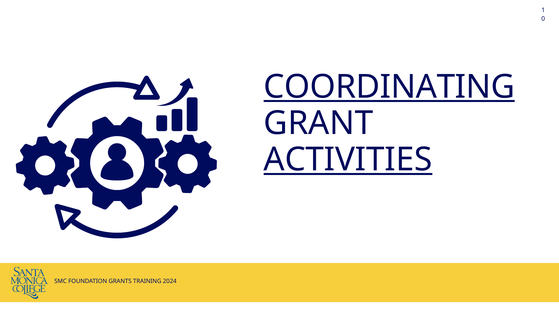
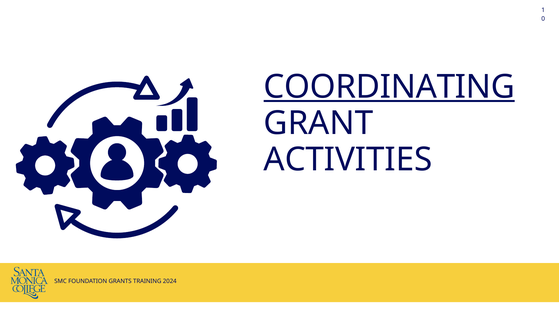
ACTIVITIES underline: present -> none
